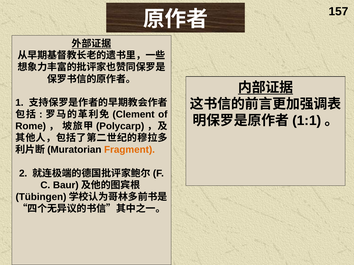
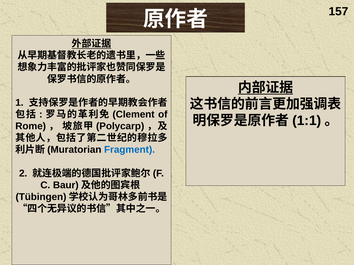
Fragment colour: orange -> blue
